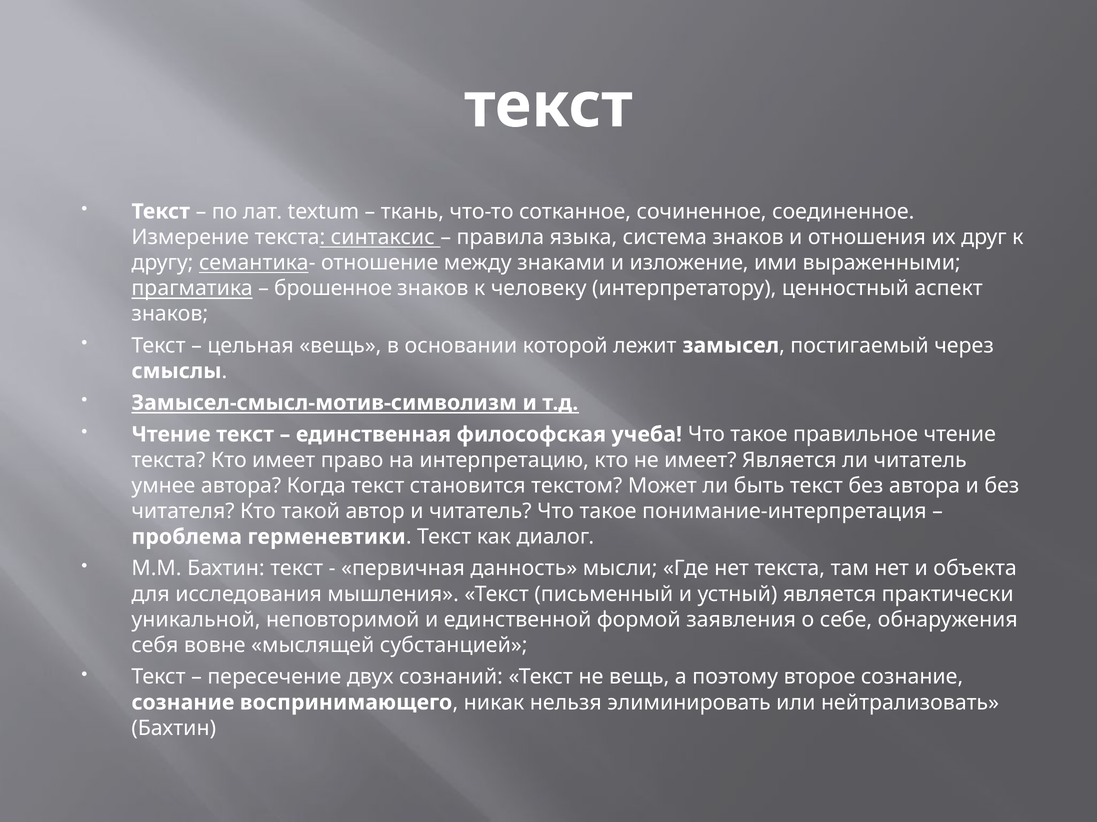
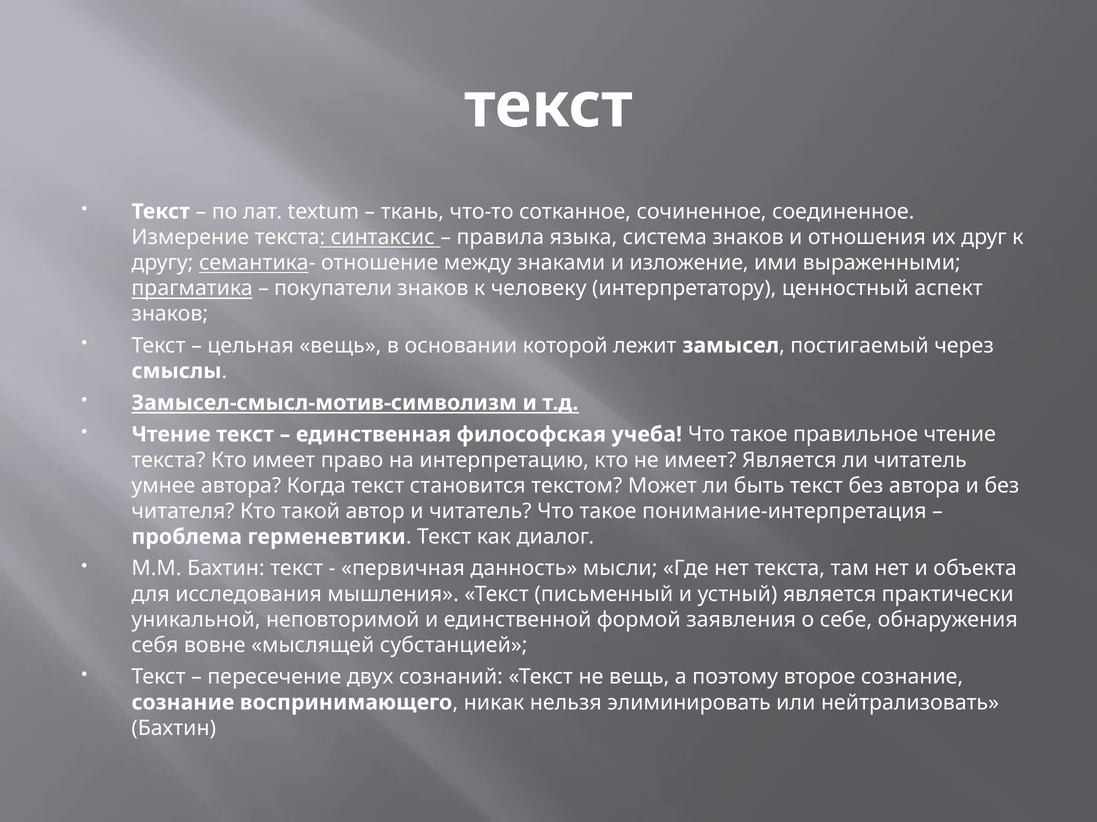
брошенное: брошенное -> покупатели
